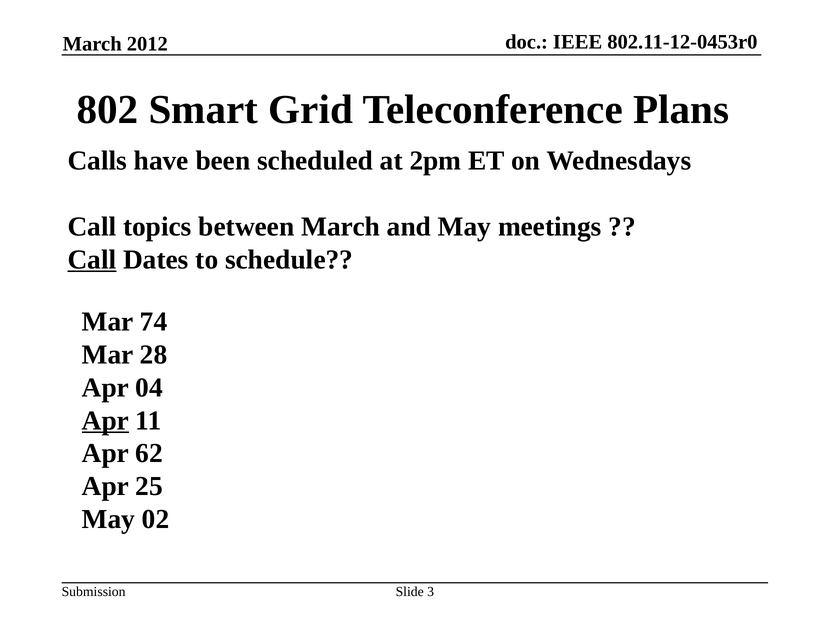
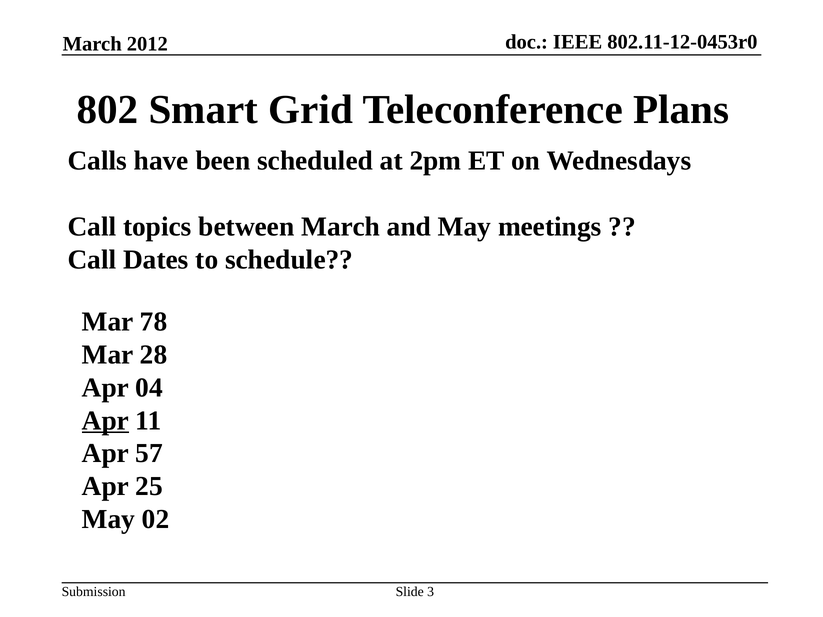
Call at (92, 260) underline: present -> none
74: 74 -> 78
62: 62 -> 57
